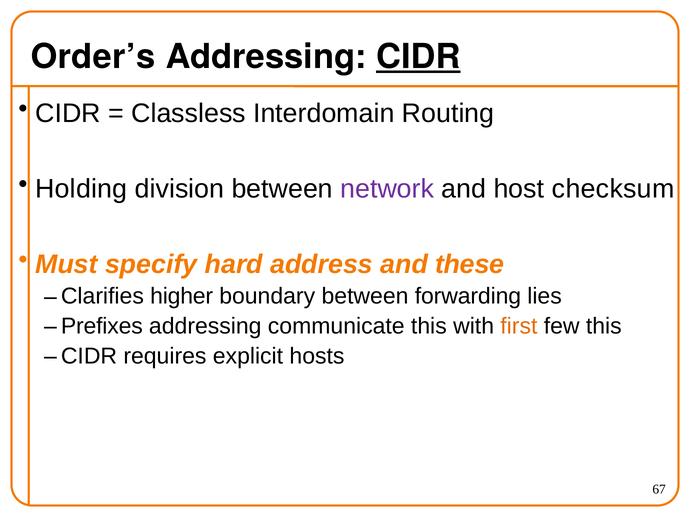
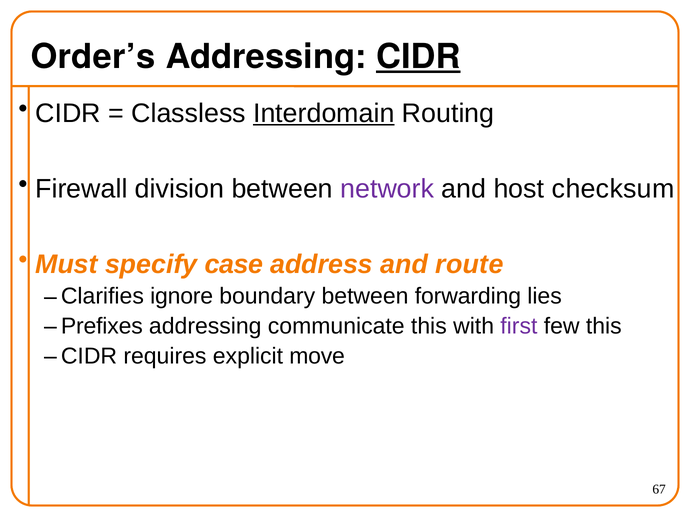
Interdomain underline: none -> present
Holding: Holding -> Firewall
hard: hard -> case
these: these -> route
higher: higher -> ignore
first colour: orange -> purple
hosts: hosts -> move
